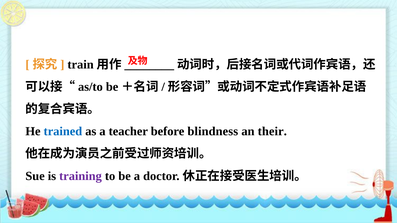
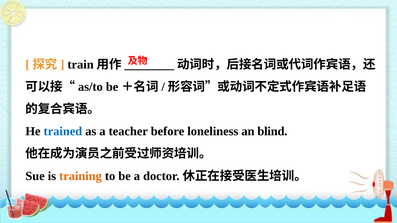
blindness: blindness -> loneliness
their: their -> blind
training colour: purple -> orange
